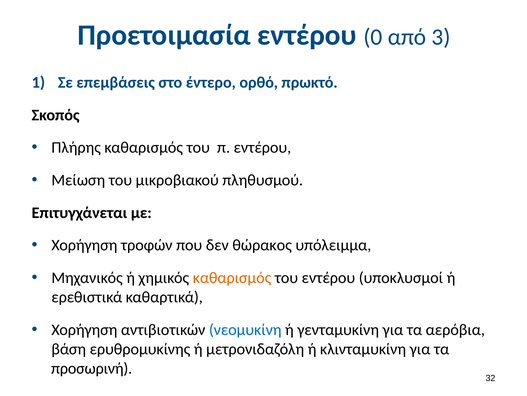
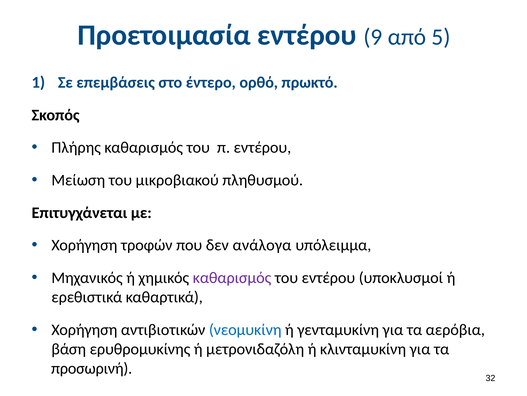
0: 0 -> 9
3: 3 -> 5
θώρακος: θώρακος -> ανάλογα
καθαρισμός at (232, 277) colour: orange -> purple
